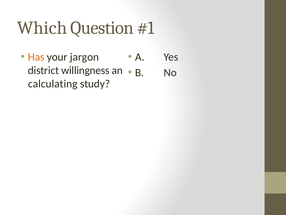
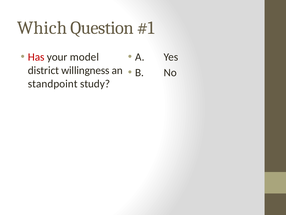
Has colour: orange -> red
jargon: jargon -> model
calculating: calculating -> standpoint
